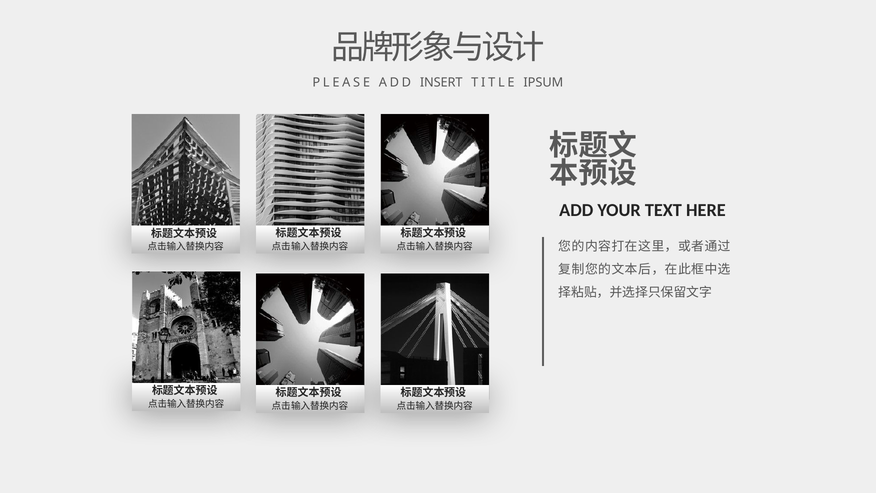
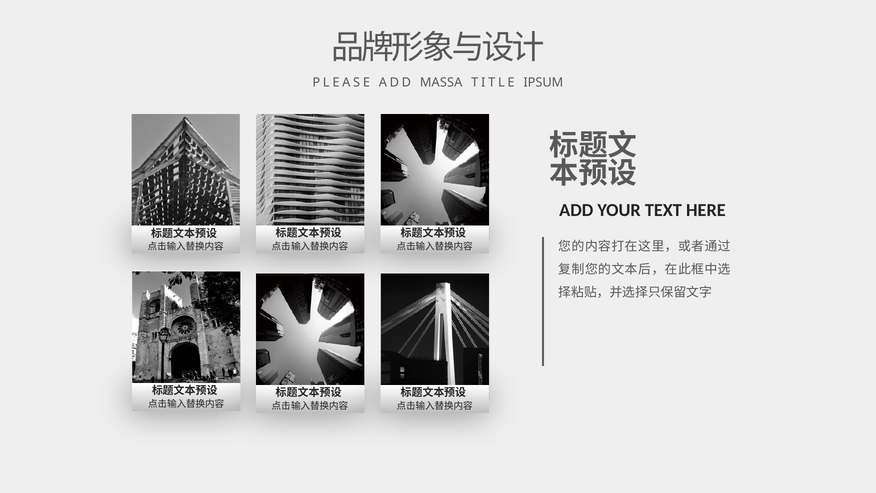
INSERT: INSERT -> MASSA
